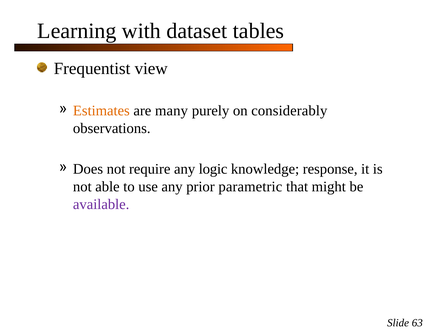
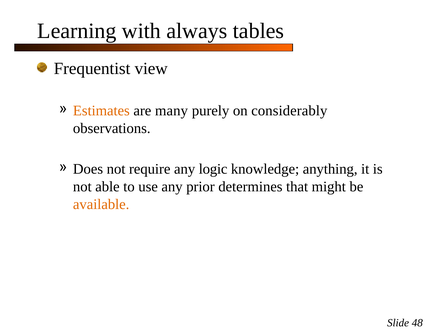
dataset: dataset -> always
response: response -> anything
parametric: parametric -> determines
available colour: purple -> orange
63: 63 -> 48
